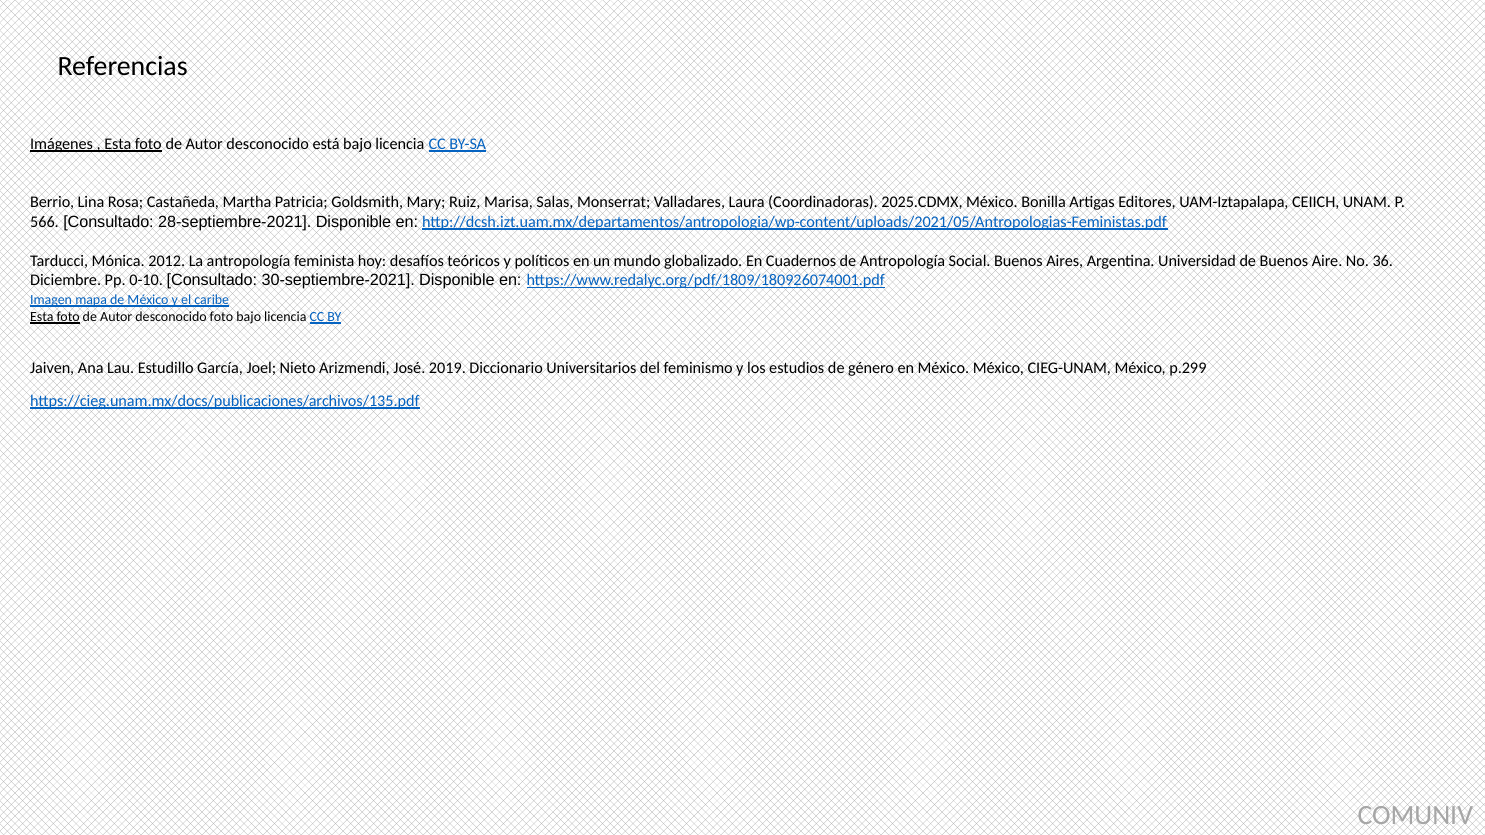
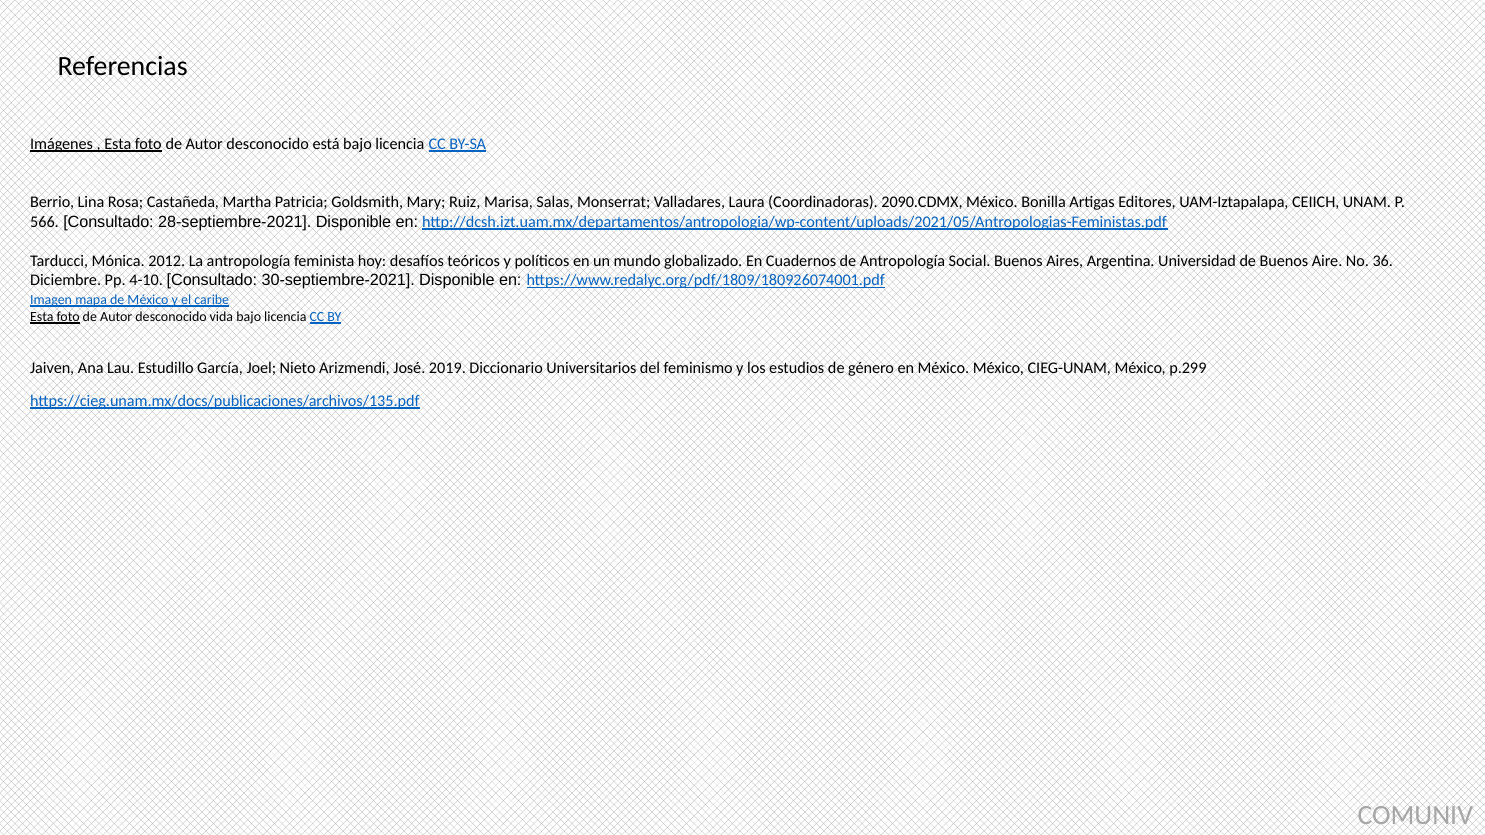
2025.CDMX: 2025.CDMX -> 2090.CDMX
0-10: 0-10 -> 4-10
desconocido foto: foto -> vida
